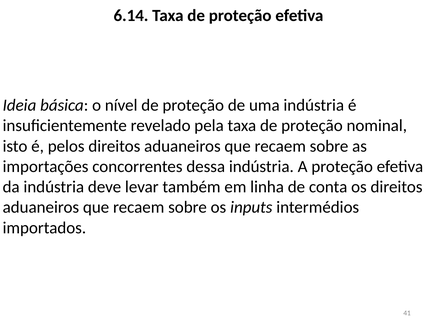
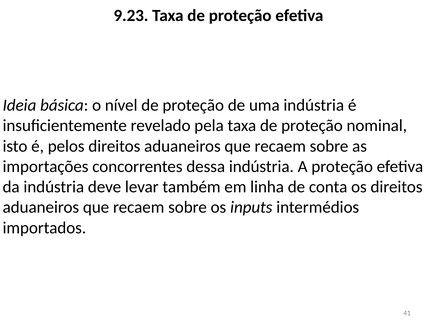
6.14: 6.14 -> 9.23
